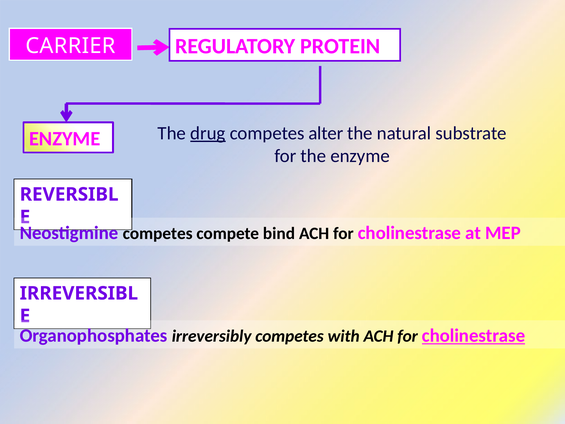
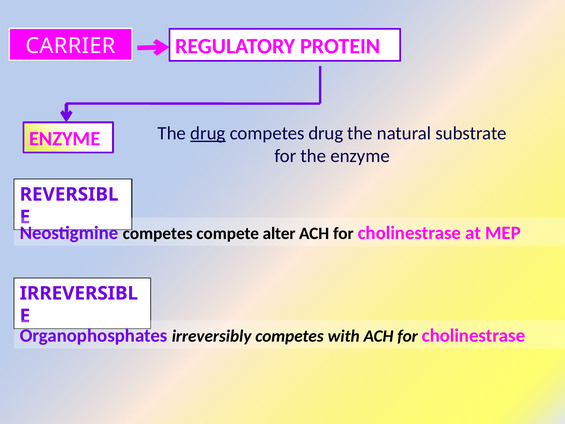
competes alter: alter -> drug
bind: bind -> alter
cholinestrase at (474, 336) underline: present -> none
